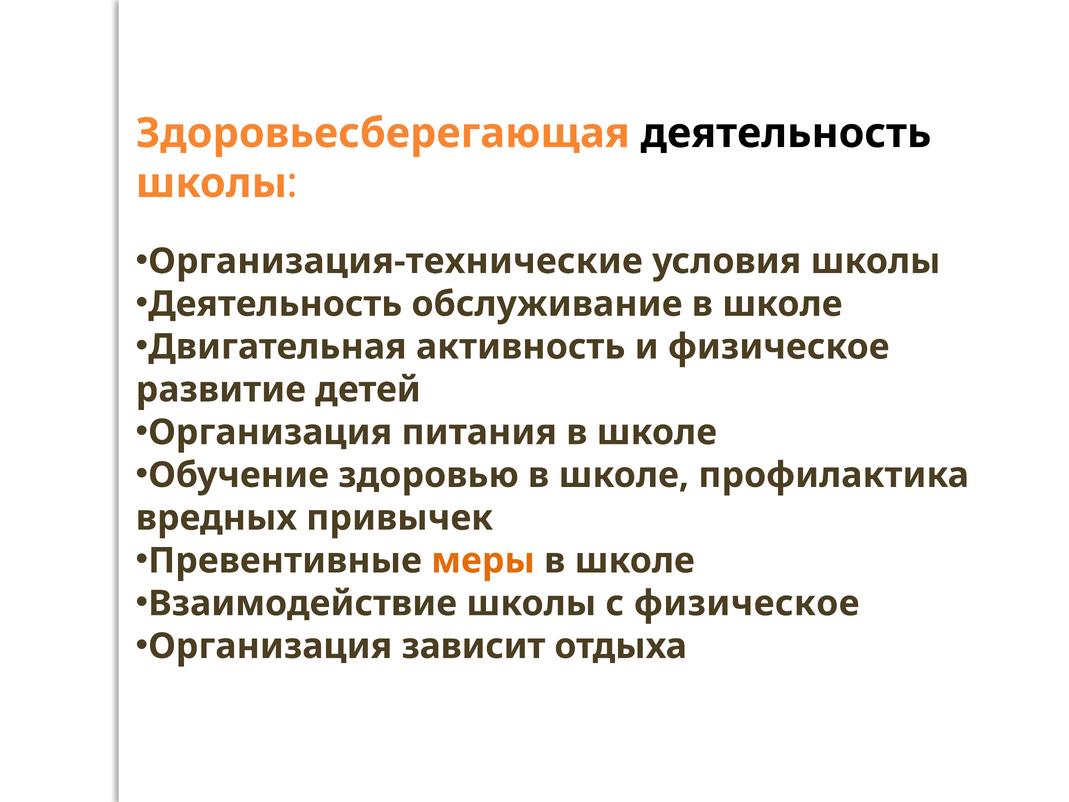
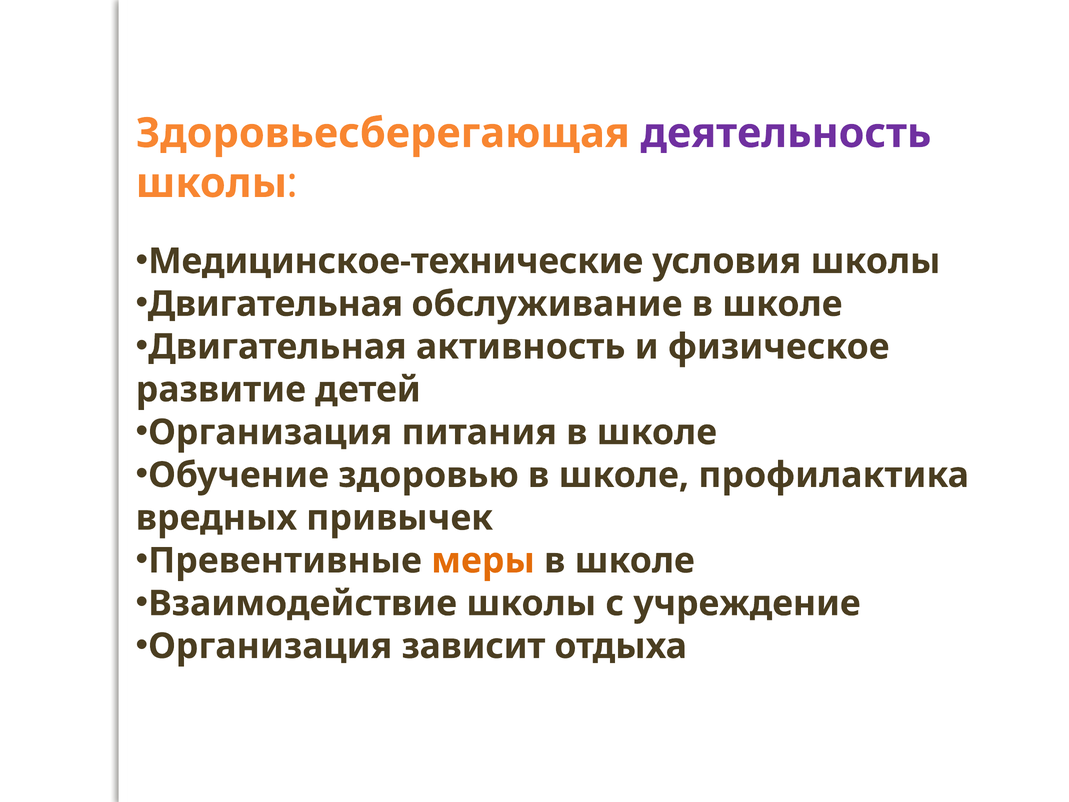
деятельность at (786, 133) colour: black -> purple
Организация-технические: Организация-технические -> Медицинское-технические
Деятельность at (275, 304): Деятельность -> Двигательная
с физическое: физическое -> учреждение
